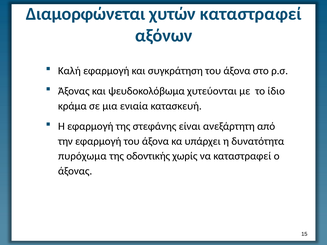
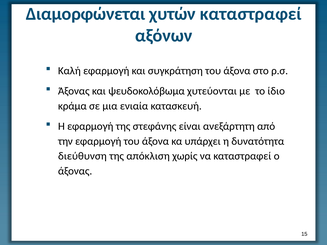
πυρόχωμα: πυρόχωμα -> διεύθυνση
οδοντικής: οδοντικής -> απόκλιση
